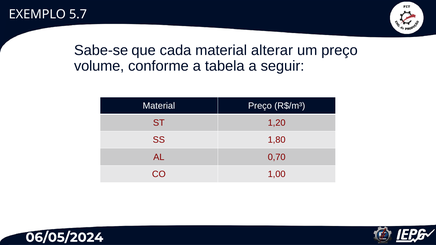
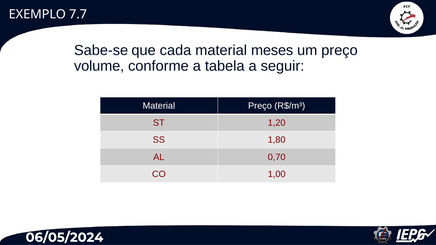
5.7: 5.7 -> 7.7
alterar: alterar -> meses
